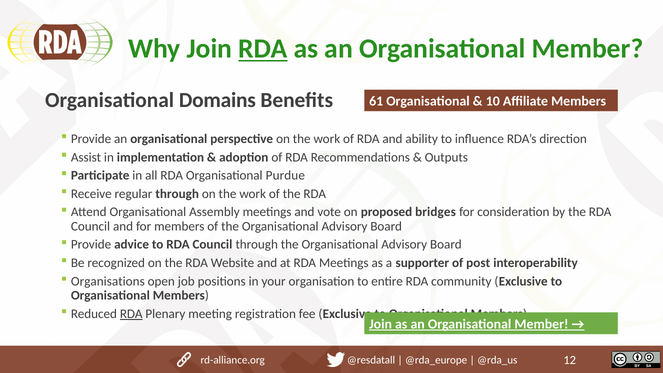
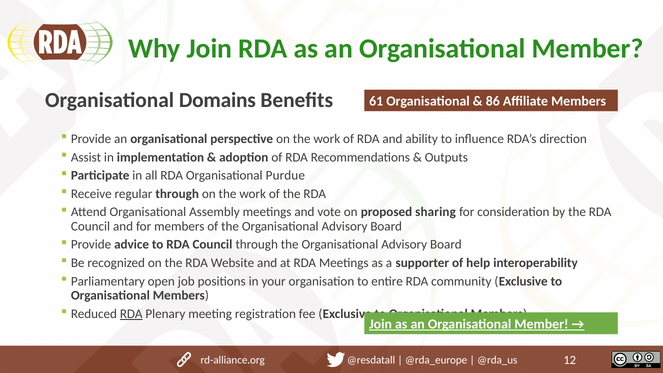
RDA at (263, 49) underline: present -> none
10: 10 -> 86
bridges: bridges -> sharing
post: post -> help
Organisations: Organisations -> Parliamentary
